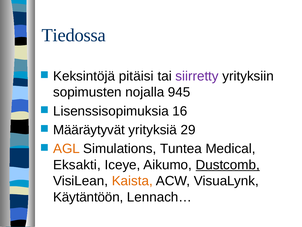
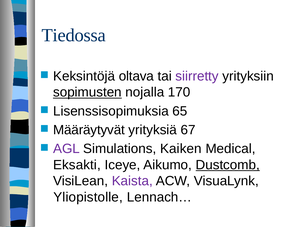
pitäisi: pitäisi -> oltava
sopimusten underline: none -> present
945: 945 -> 170
16: 16 -> 65
29: 29 -> 67
AGL colour: orange -> purple
Tuntea: Tuntea -> Kaiken
Kaista colour: orange -> purple
Käytäntöön: Käytäntöön -> Yliopistolle
